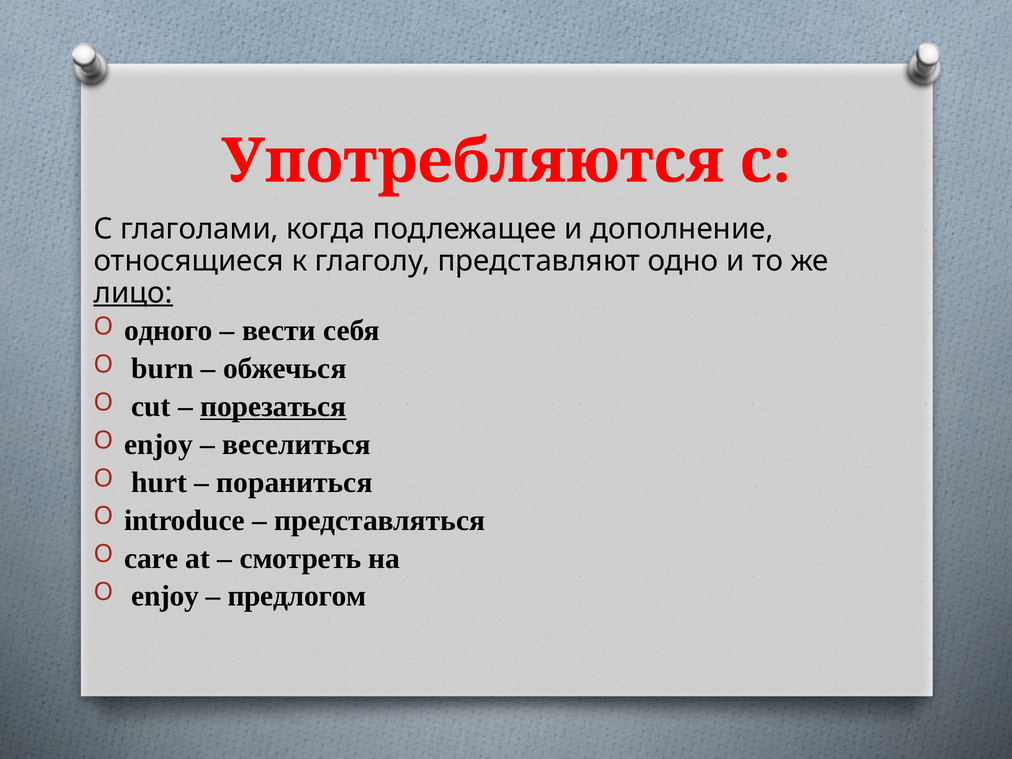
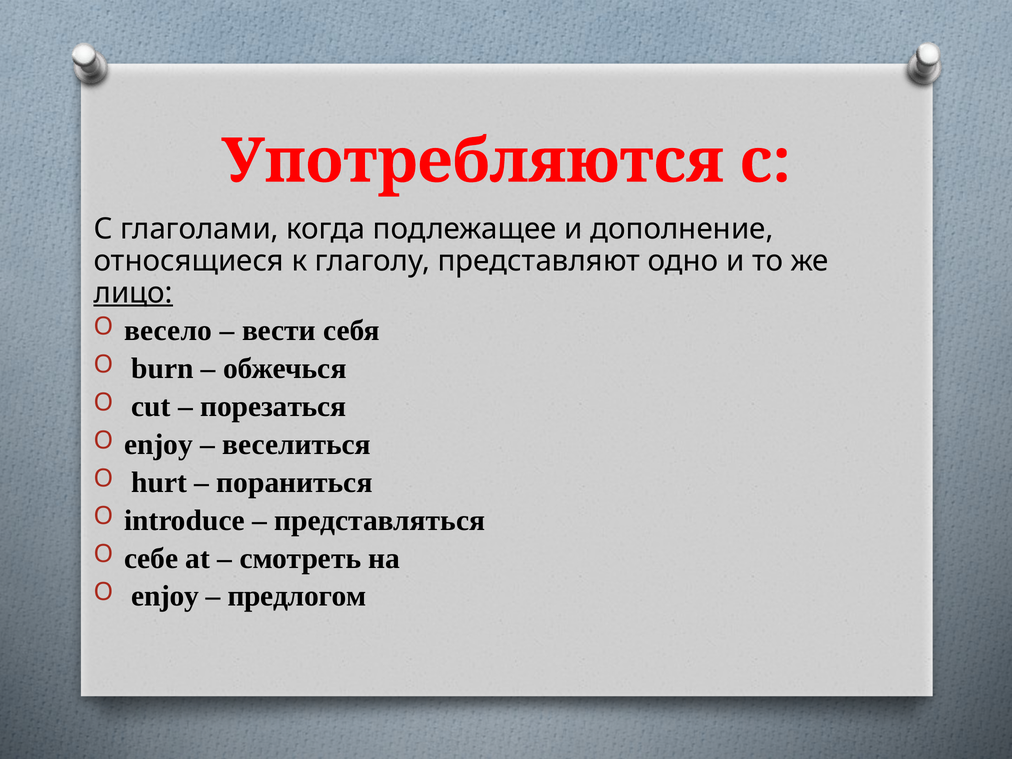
одного: одного -> весело
порезаться underline: present -> none
care: care -> себе
